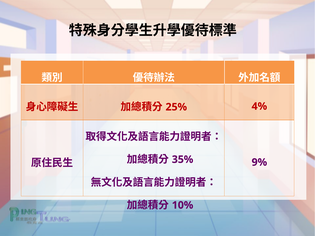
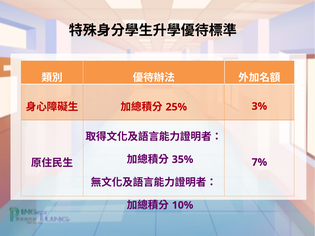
4%: 4% -> 3%
9%: 9% -> 7%
